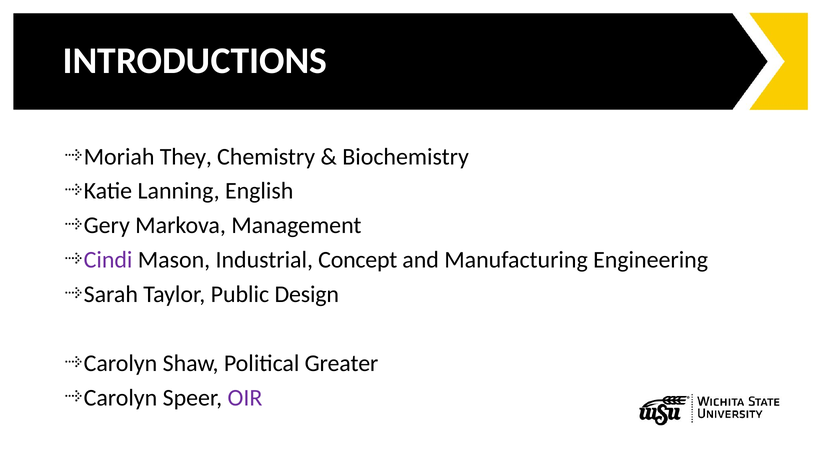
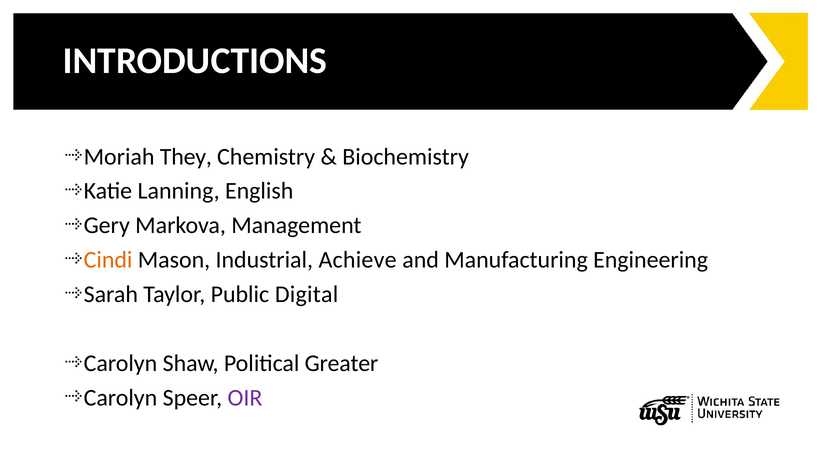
Cindi colour: purple -> orange
Concept: Concept -> Achieve
Design: Design -> Digital
